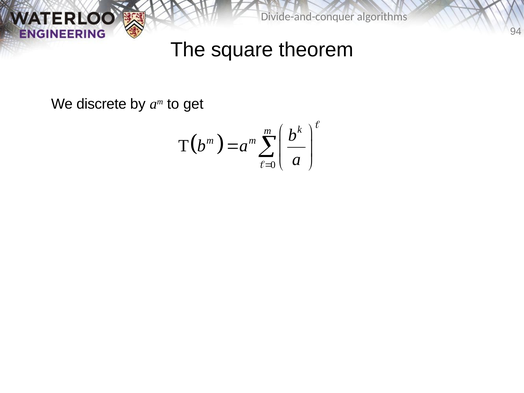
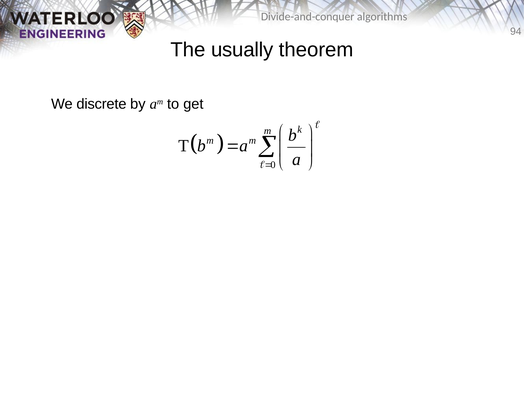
square: square -> usually
